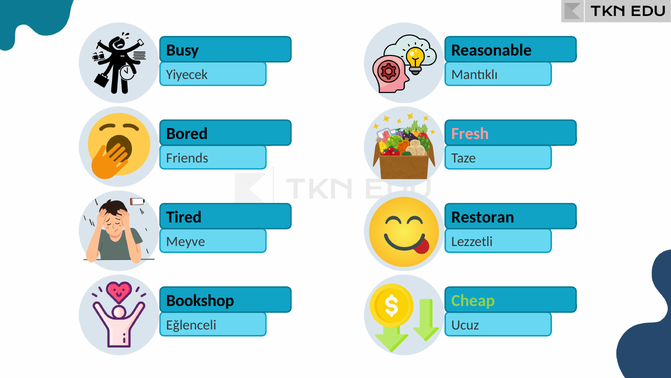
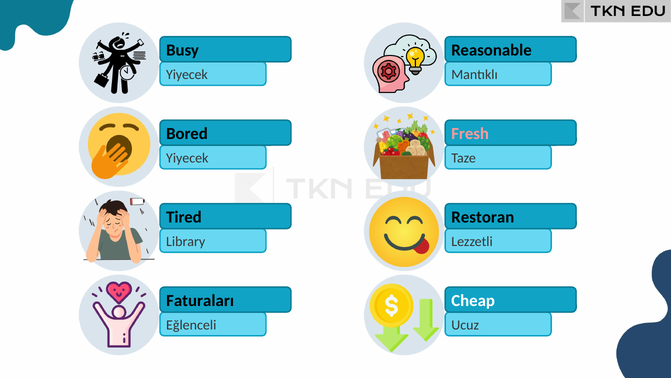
Friends at (187, 158): Friends -> Yiyecek
Meyve: Meyve -> Library
Bookshop: Bookshop -> Faturaları
Cheap colour: light green -> white
